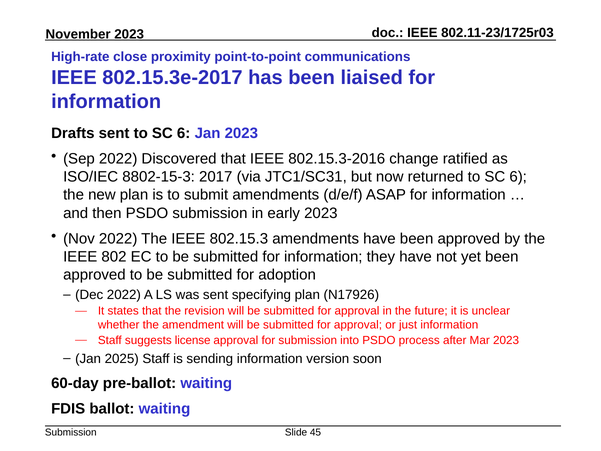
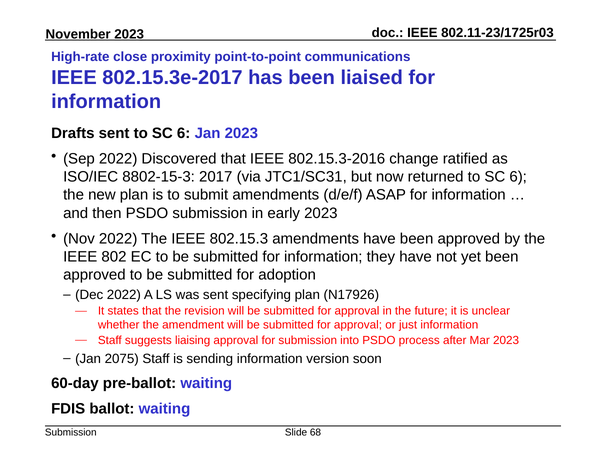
license: license -> liaising
2025: 2025 -> 2075
45: 45 -> 68
